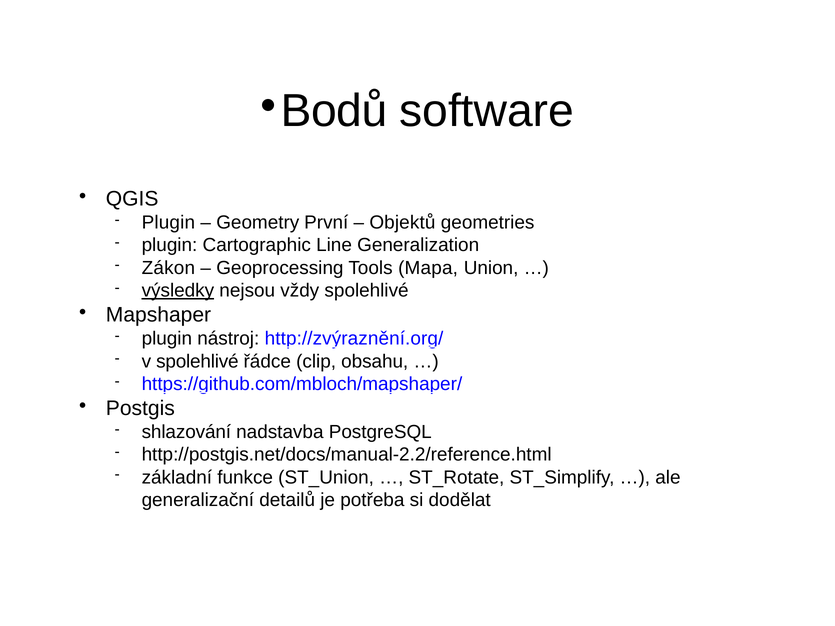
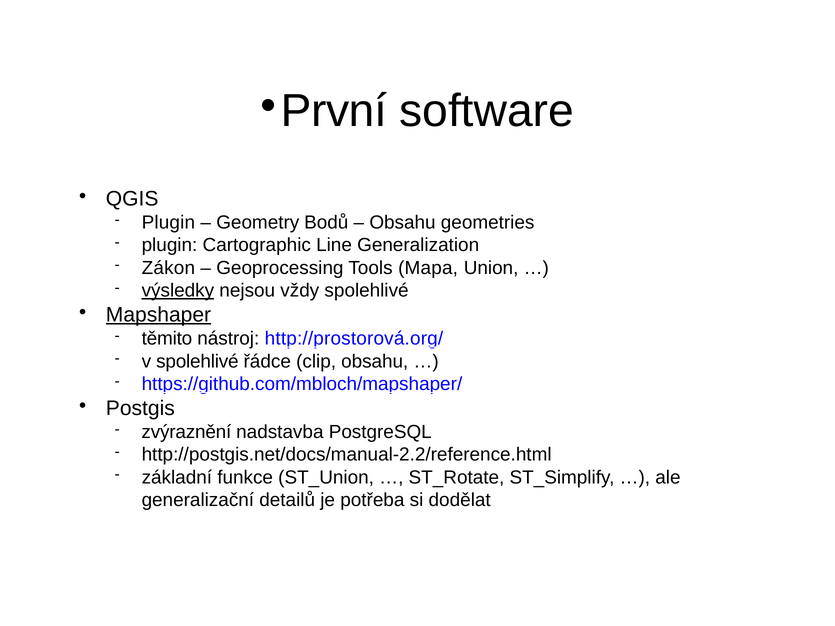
Bodů: Bodů -> První
První: První -> Bodů
Objektů at (402, 223): Objektů -> Obsahu
Mapshaper underline: none -> present
plugin at (167, 339): plugin -> těmito
http://zvýraznění.org/: http://zvýraznění.org/ -> http://prostorová.org/
shlazování: shlazování -> zvýraznění
